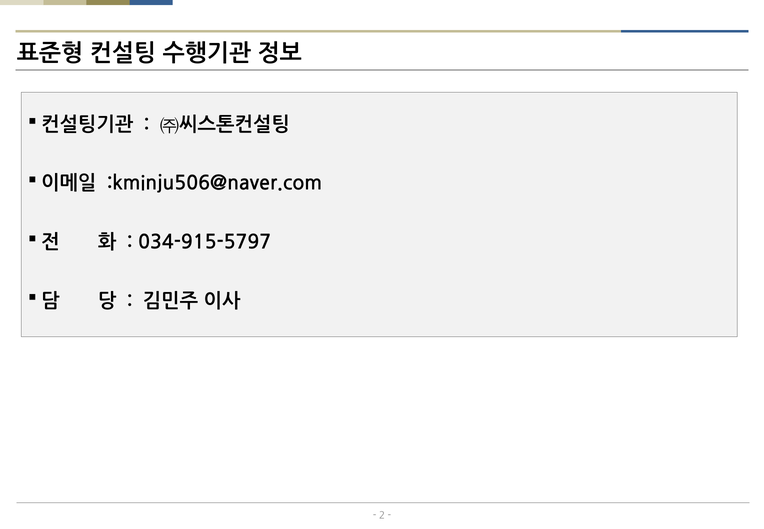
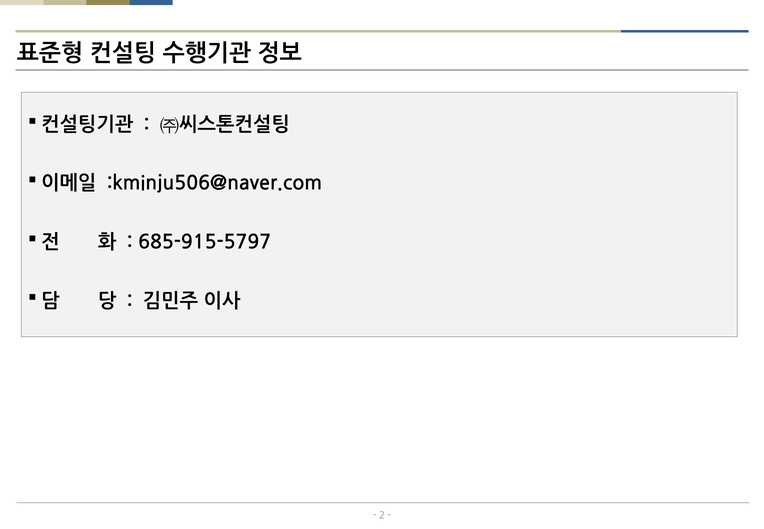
034-915-5797: 034-915-5797 -> 685-915-5797
